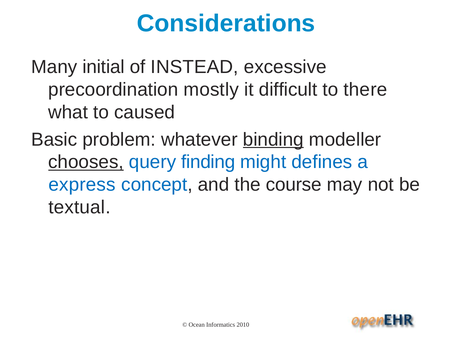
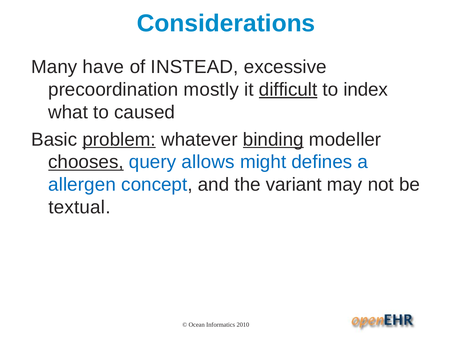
initial: initial -> have
difficult underline: none -> present
there: there -> index
problem underline: none -> present
finding: finding -> allows
express: express -> allergen
course: course -> variant
